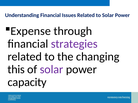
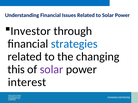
Expense: Expense -> Investor
strategies colour: purple -> blue
capacity: capacity -> interest
